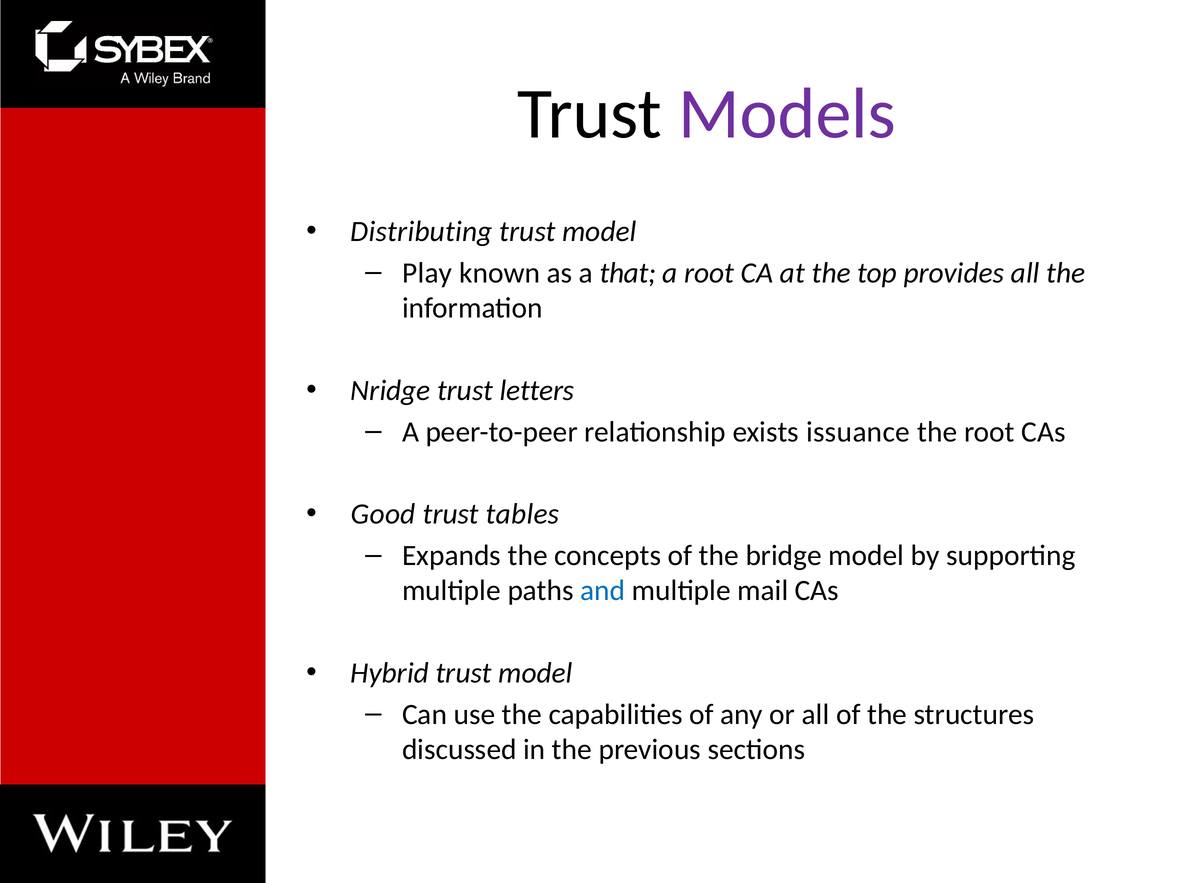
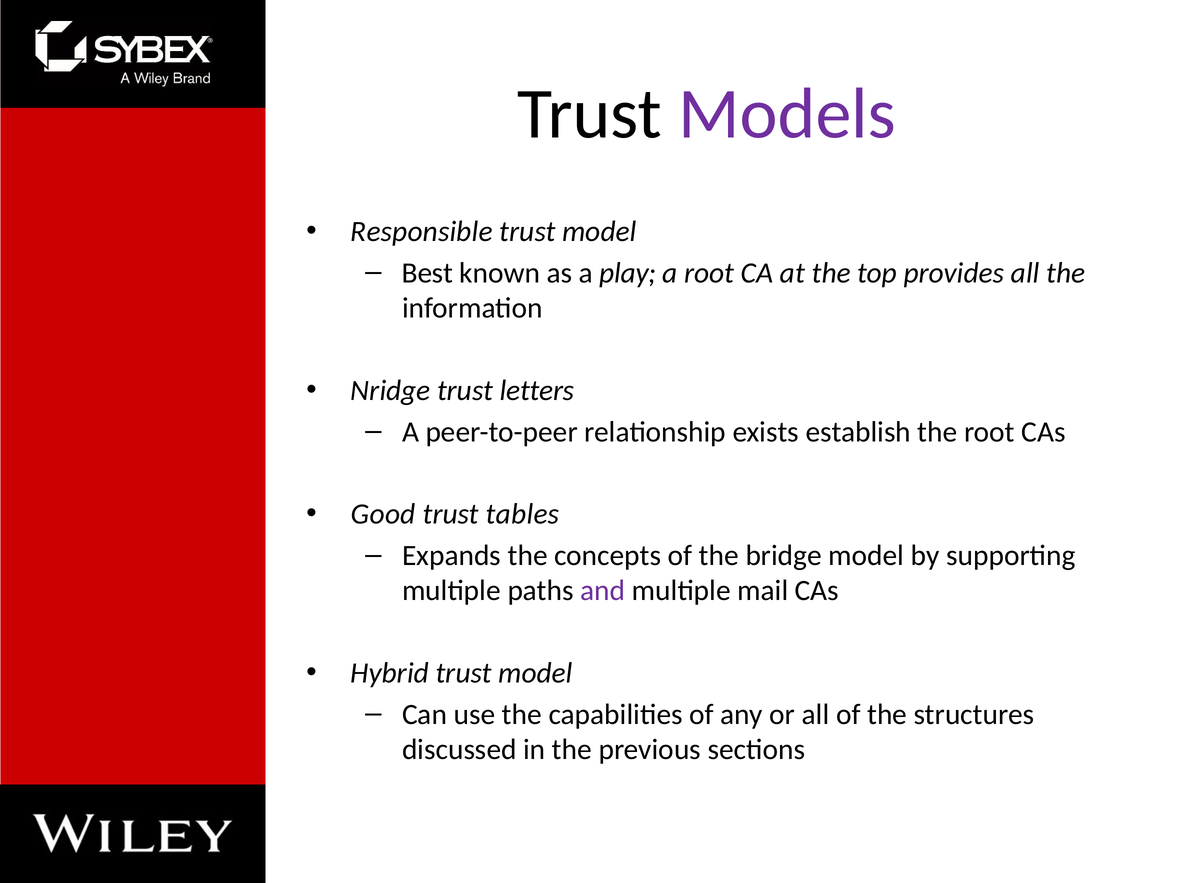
Distributing: Distributing -> Responsible
Play: Play -> Best
that: that -> play
issuance: issuance -> establish
and colour: blue -> purple
